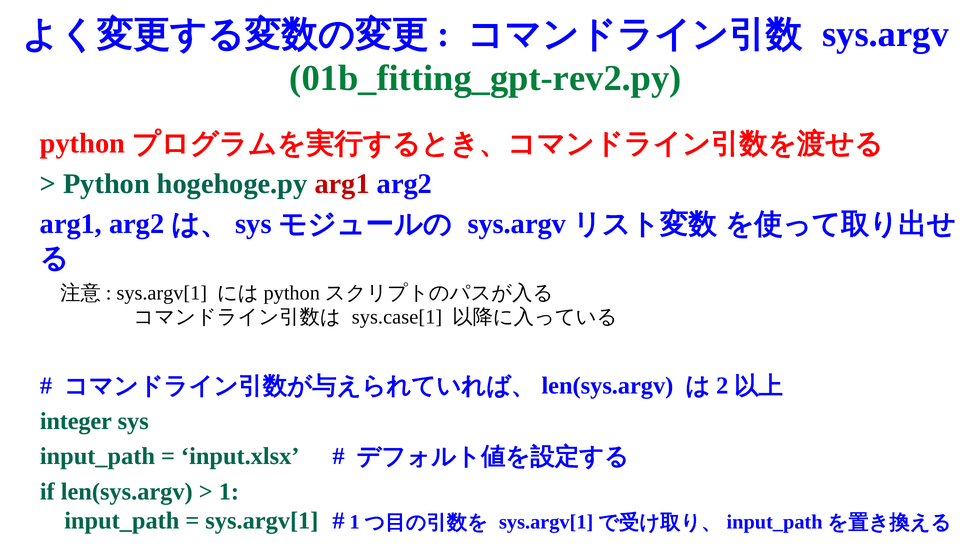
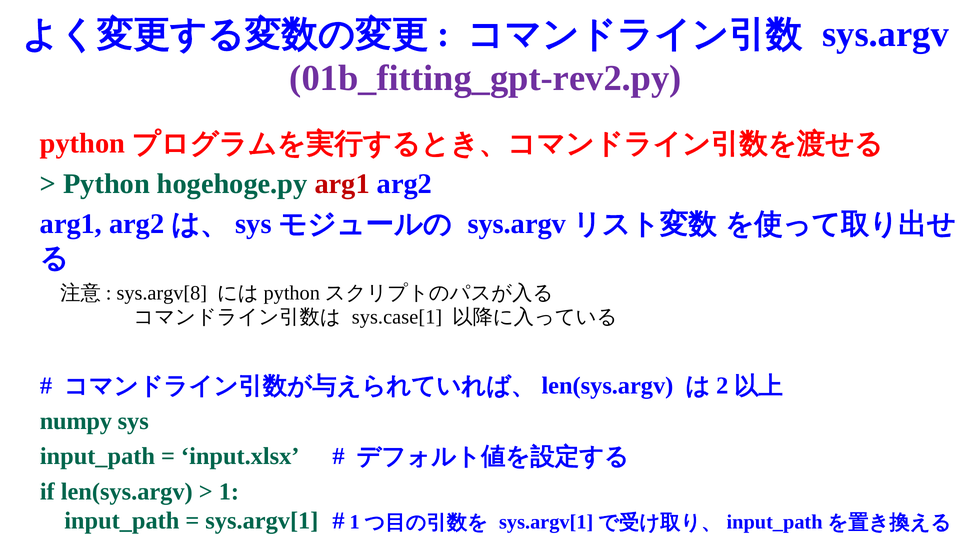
01b_fitting_gpt-rev2.py colour: green -> purple
sys.argv[1 at (162, 293): sys.argv[1 -> sys.argv[8
integer: integer -> numpy
